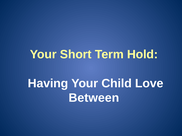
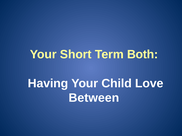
Hold: Hold -> Both
